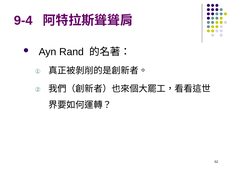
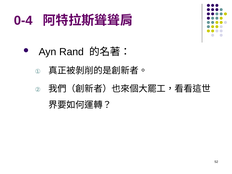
9-4: 9-4 -> 0-4
